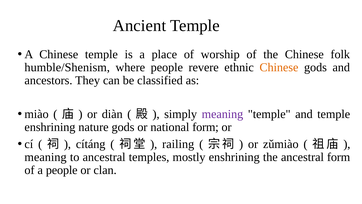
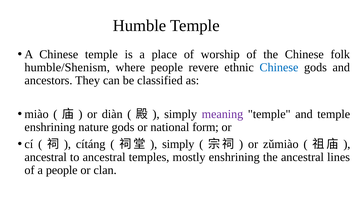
Ancient: Ancient -> Humble
Chinese at (279, 67) colour: orange -> blue
railing at (178, 144): railing -> simply
meaning at (46, 157): meaning -> ancestral
ancestral form: form -> lines
